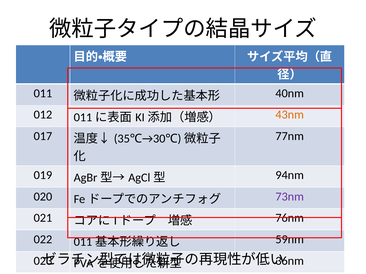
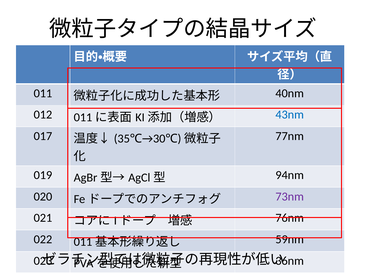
43nm colour: orange -> blue
